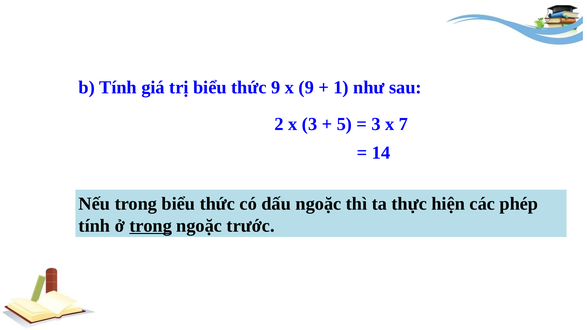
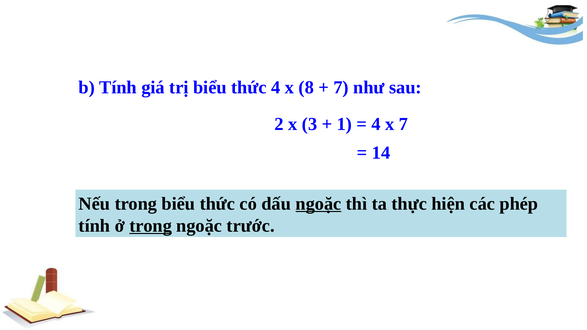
thức 9: 9 -> 4
x 9: 9 -> 8
1 at (341, 87): 1 -> 7
5: 5 -> 1
3 at (376, 124): 3 -> 4
ngoặc at (318, 204) underline: none -> present
